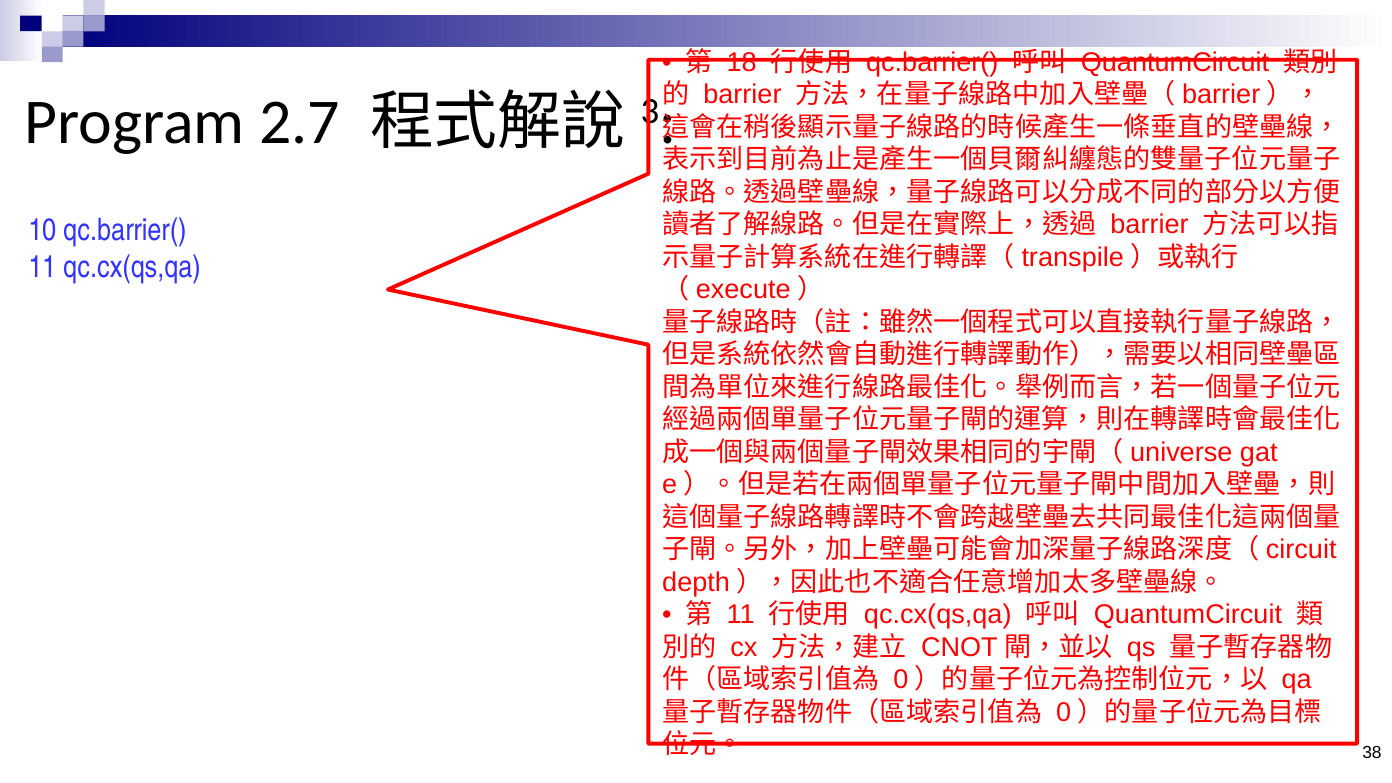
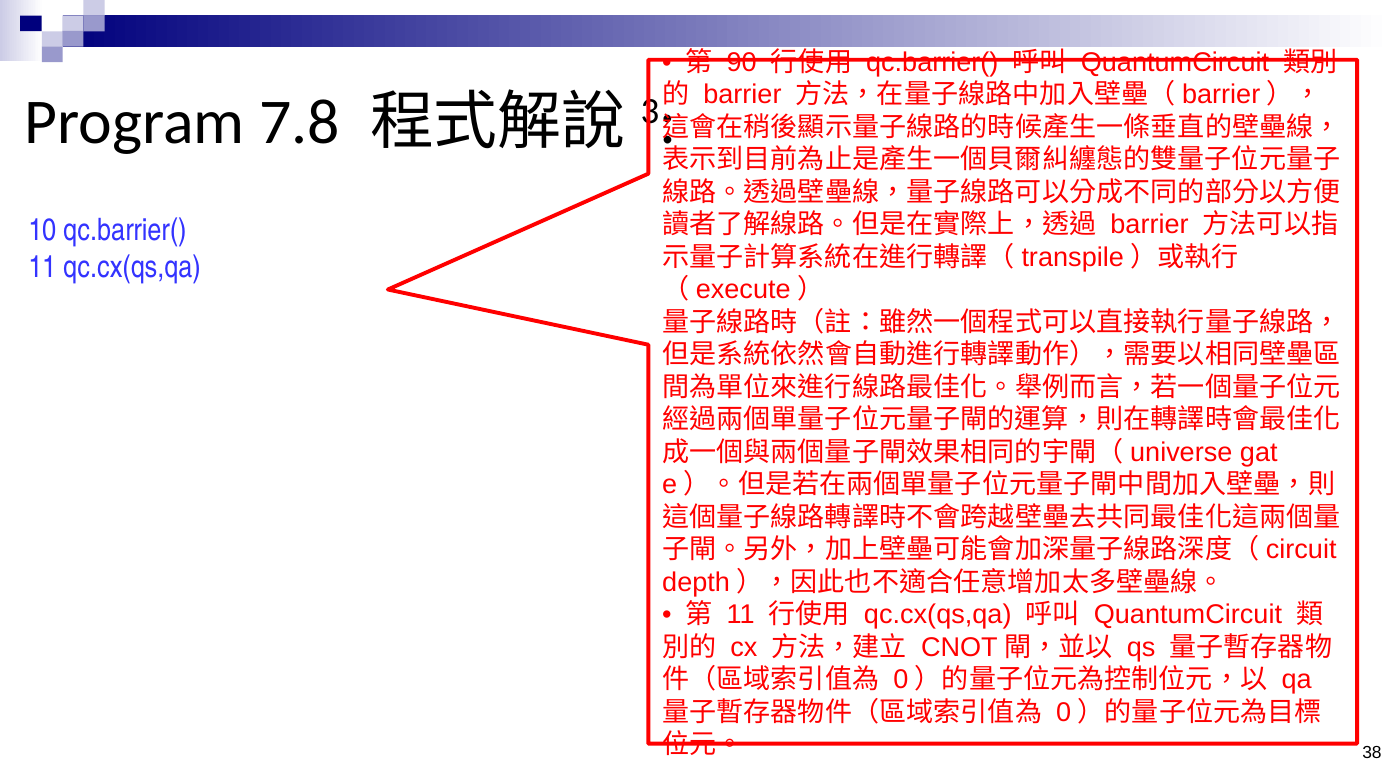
18: 18 -> 90
2.7: 2.7 -> 7.8
